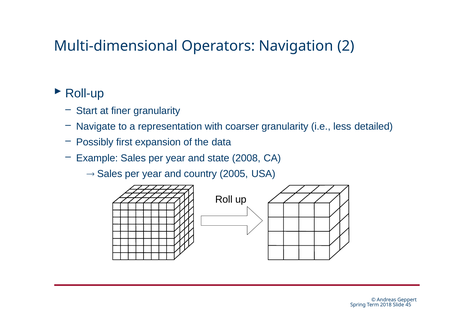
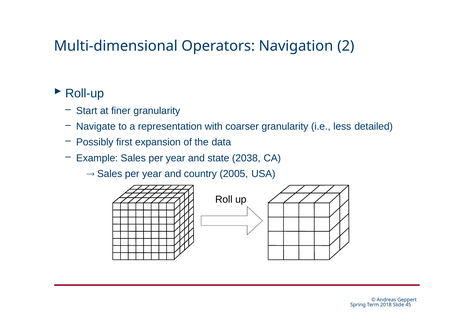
2008: 2008 -> 2038
